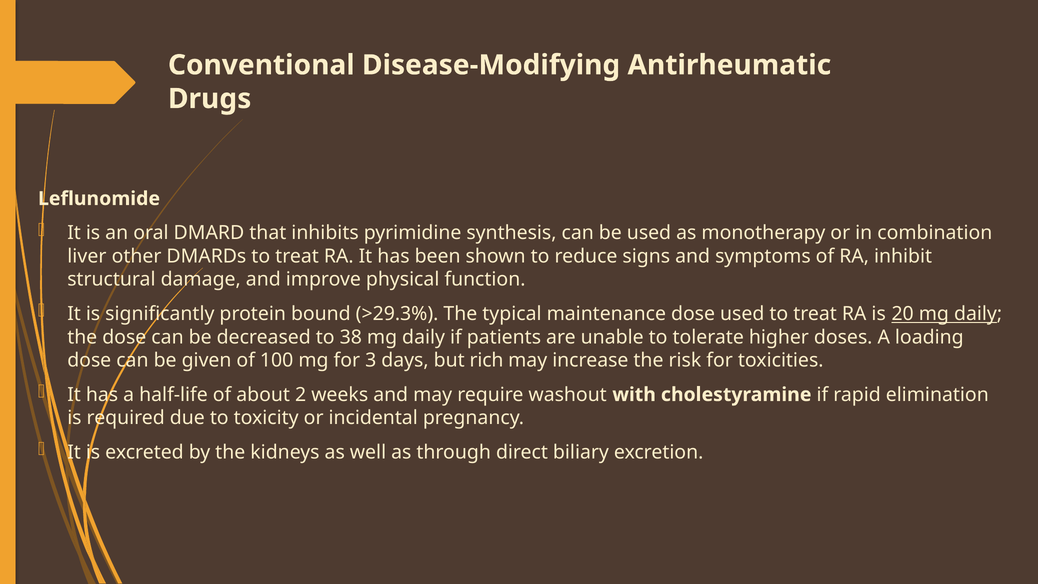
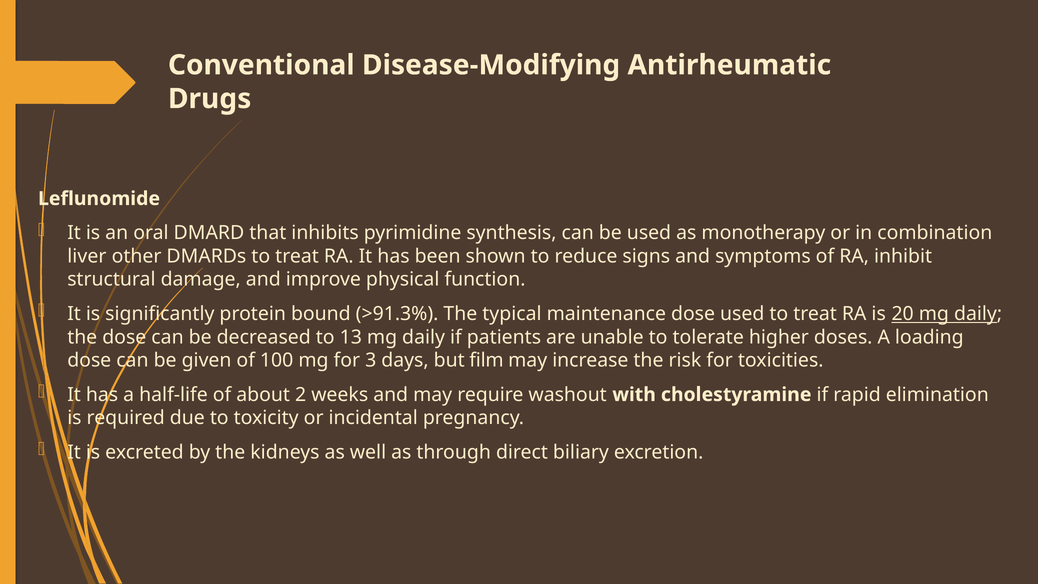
>29.3%: >29.3% -> >91.3%
38: 38 -> 13
rich: rich -> film
